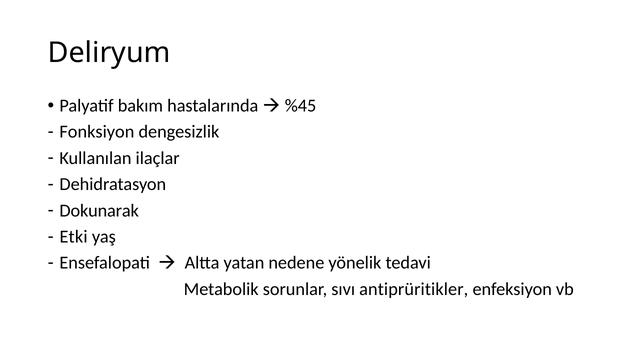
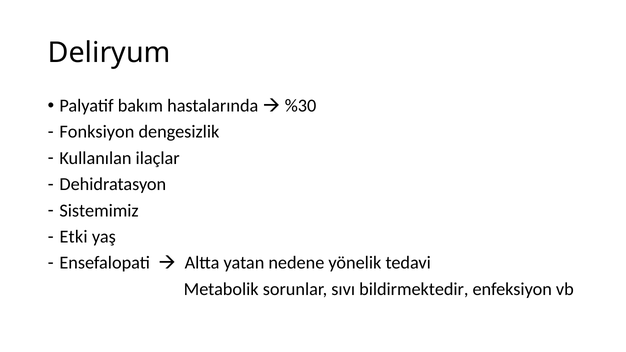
%45: %45 -> %30
Dokunarak: Dokunarak -> Sistemimiz
antiprüritikler: antiprüritikler -> bildirmektedir
